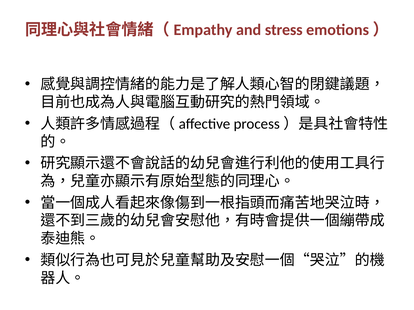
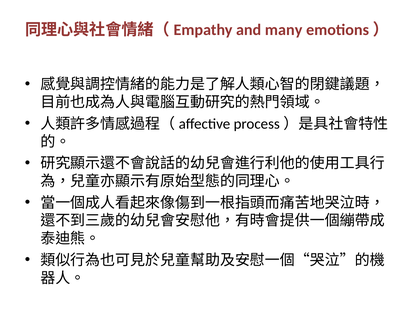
stress: stress -> many
